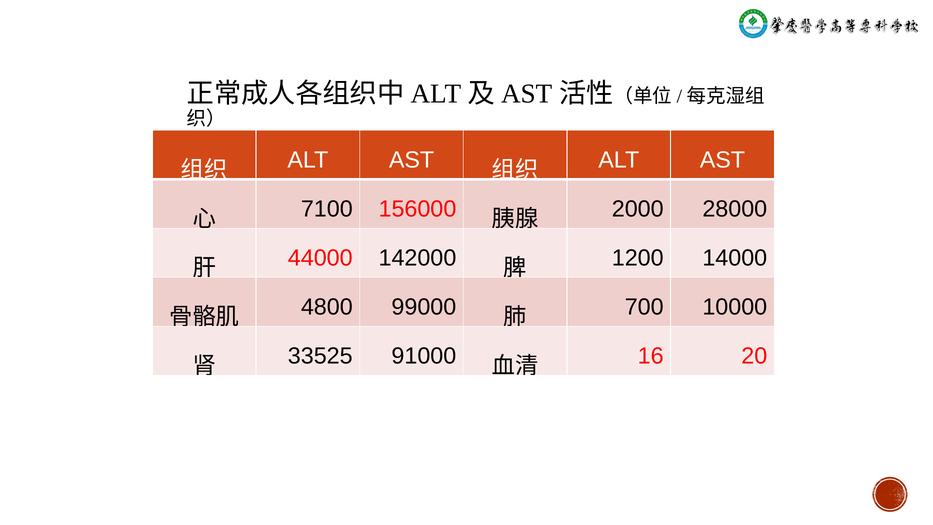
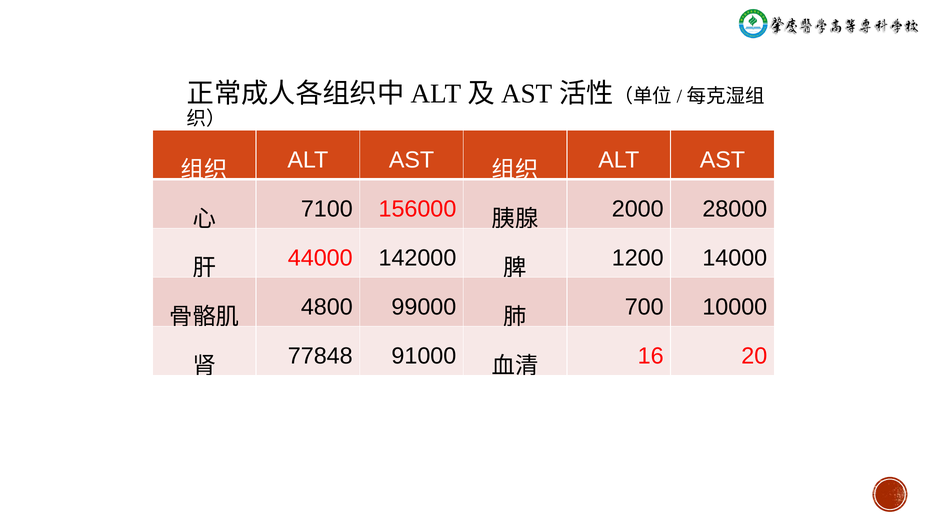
33525: 33525 -> 77848
